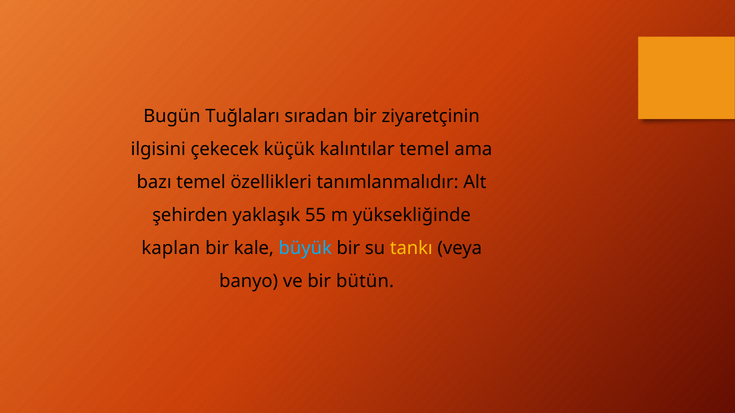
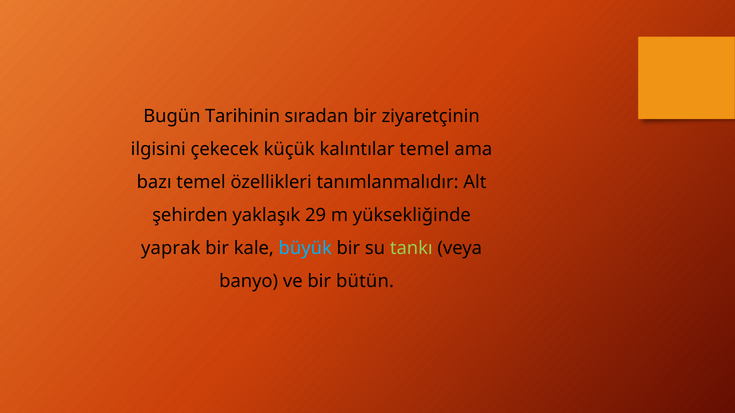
Tuğlaları: Tuğlaları -> Tarihinin
55: 55 -> 29
kaplan: kaplan -> yaprak
tankı colour: yellow -> light green
